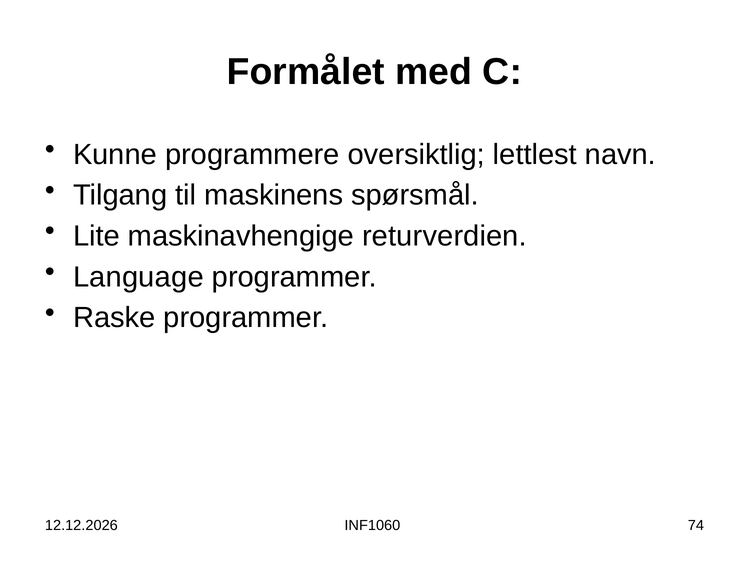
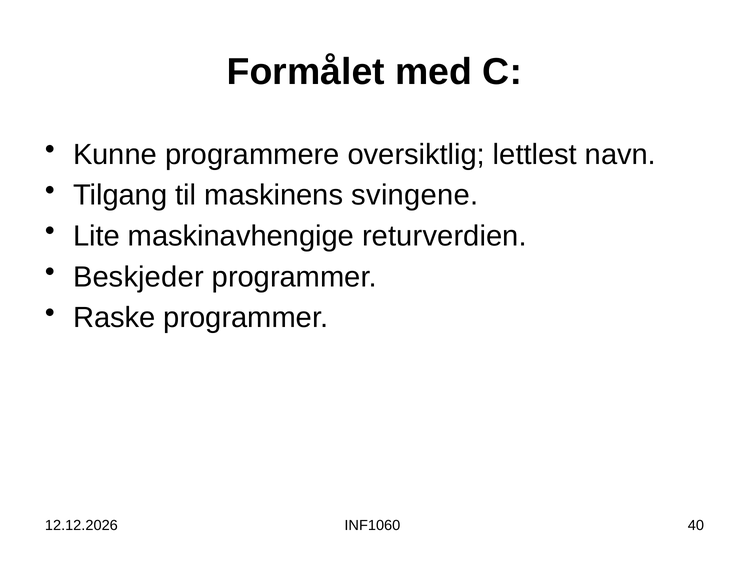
spørsmål: spørsmål -> svingene
Language: Language -> Beskjeder
74: 74 -> 40
